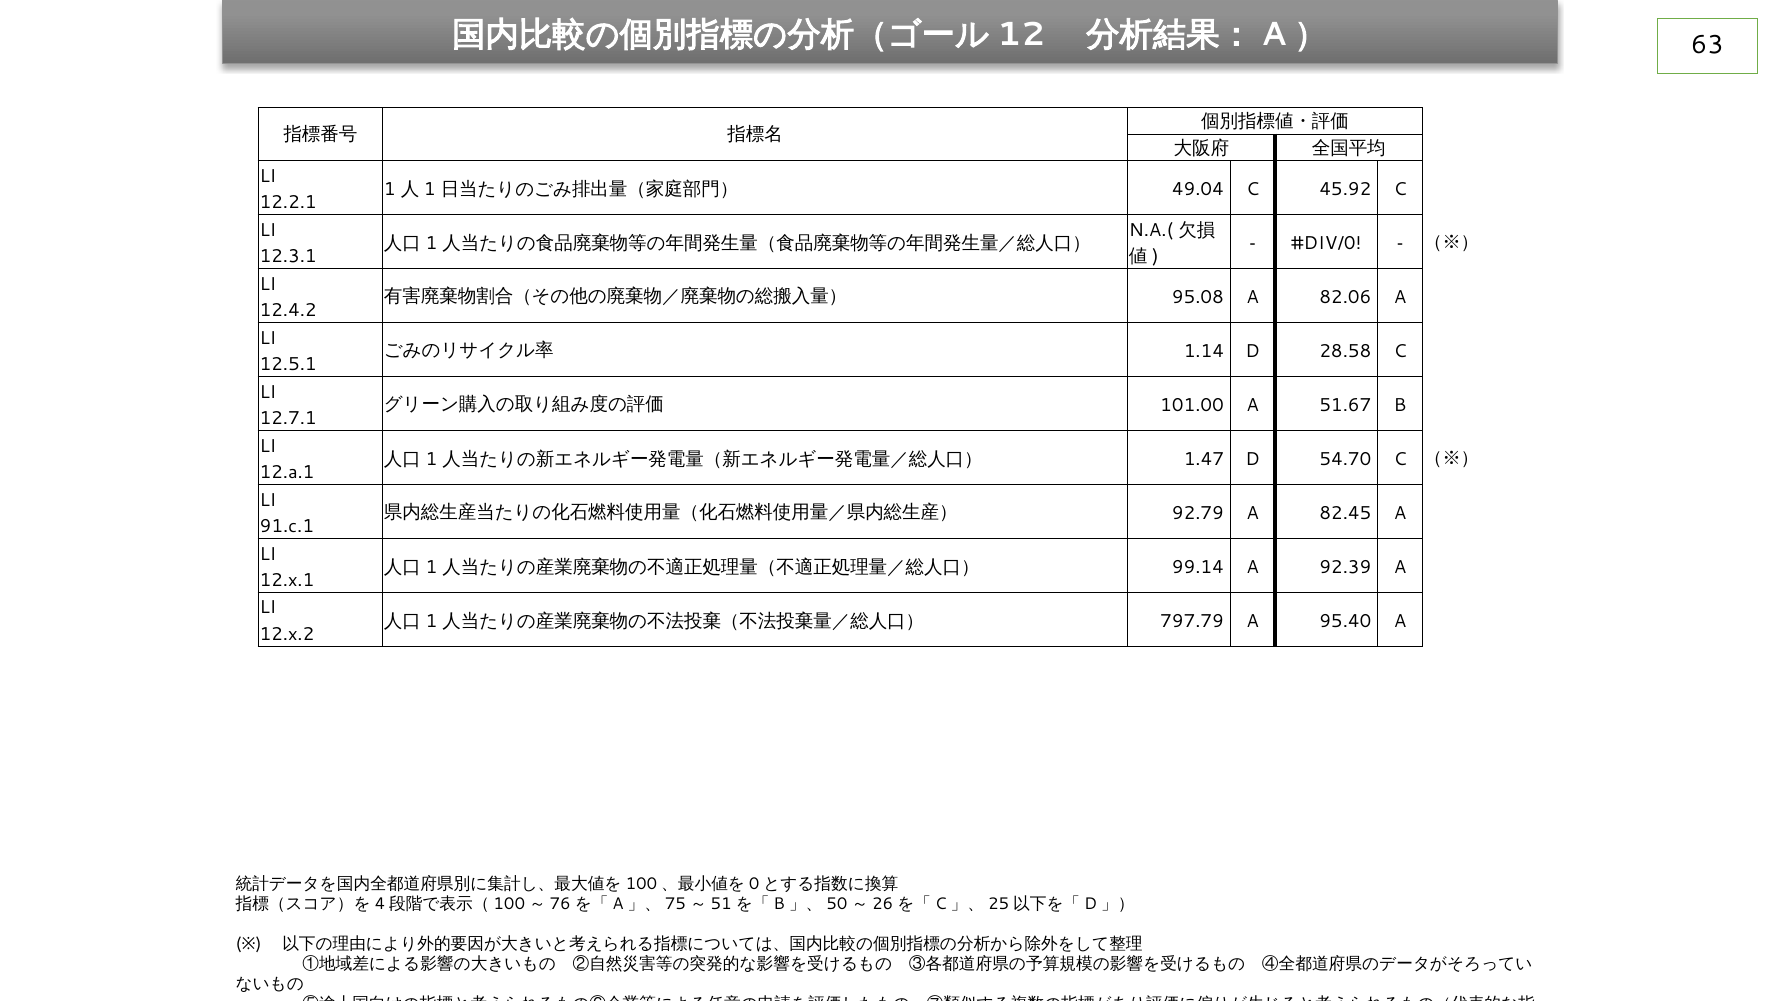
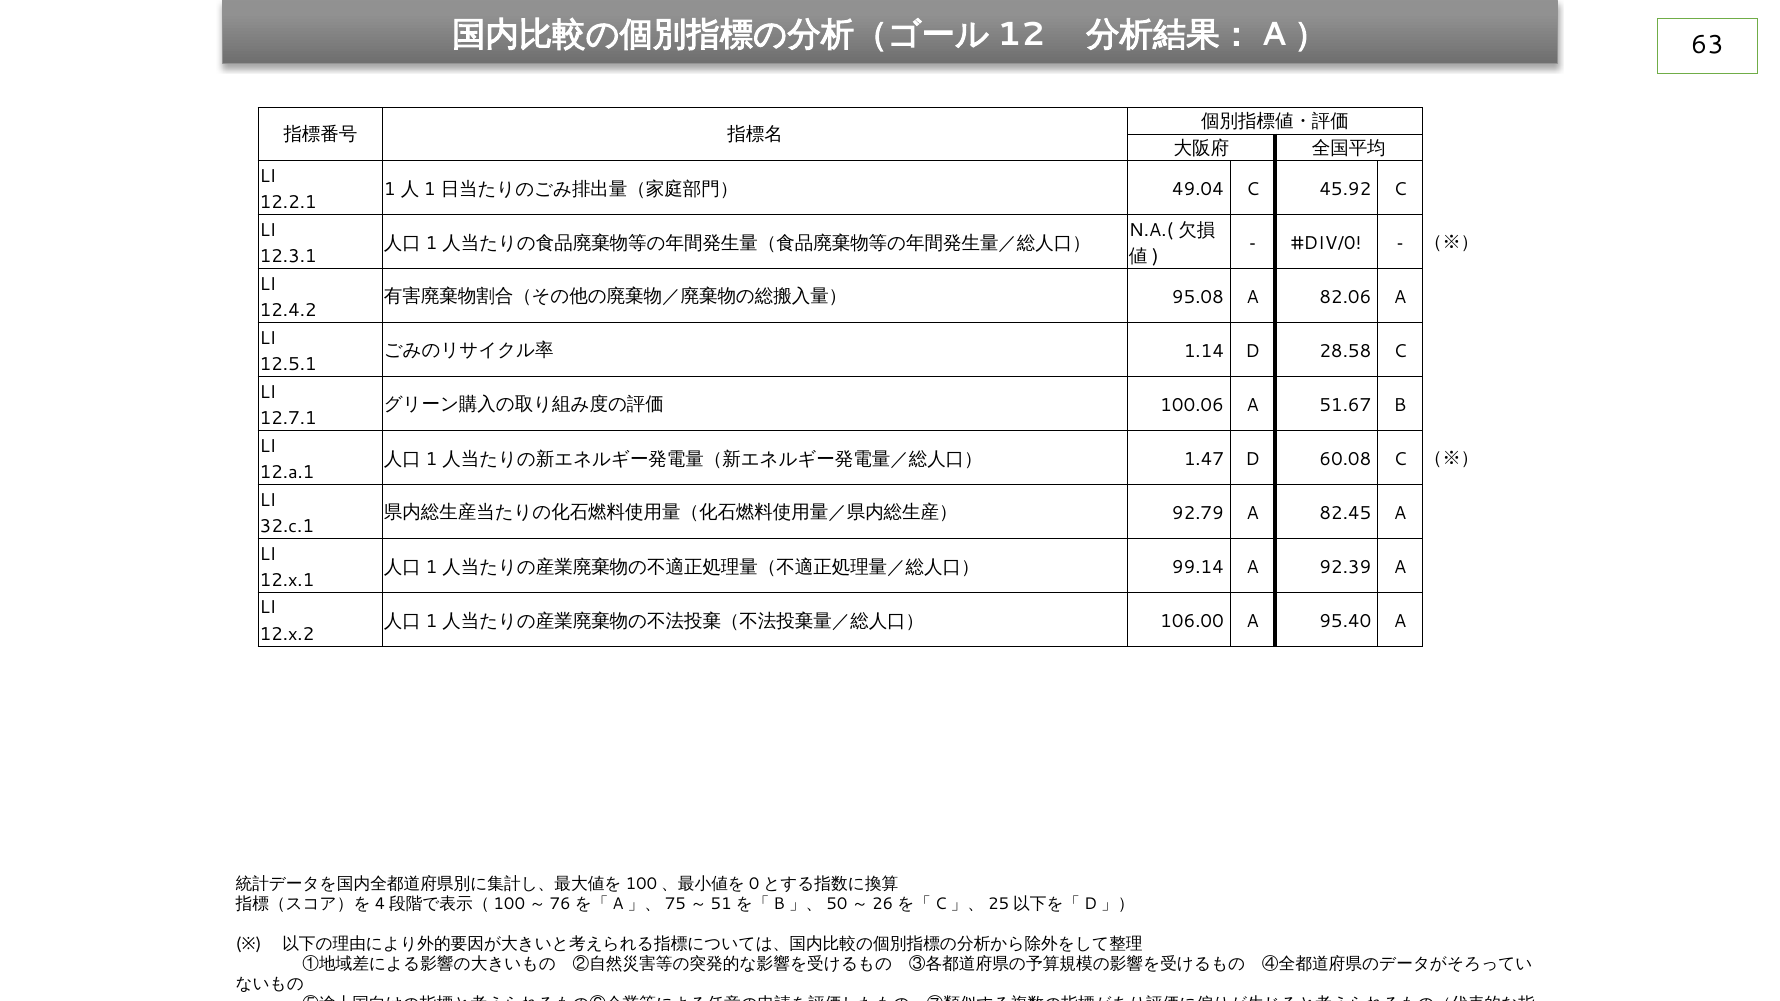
101.00: 101.00 -> 100.06
54.70: 54.70 -> 60.08
91.c.1: 91.c.1 -> 32.c.1
797.79: 797.79 -> 106.00
